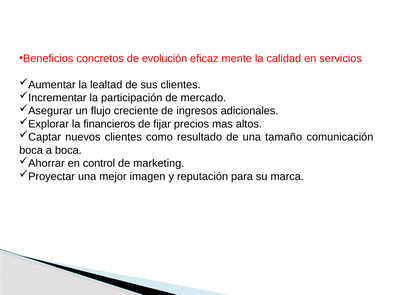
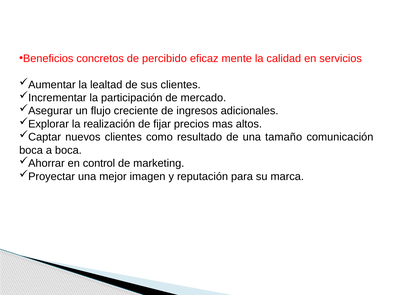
evolución: evolución -> percibido
financieros: financieros -> realización
